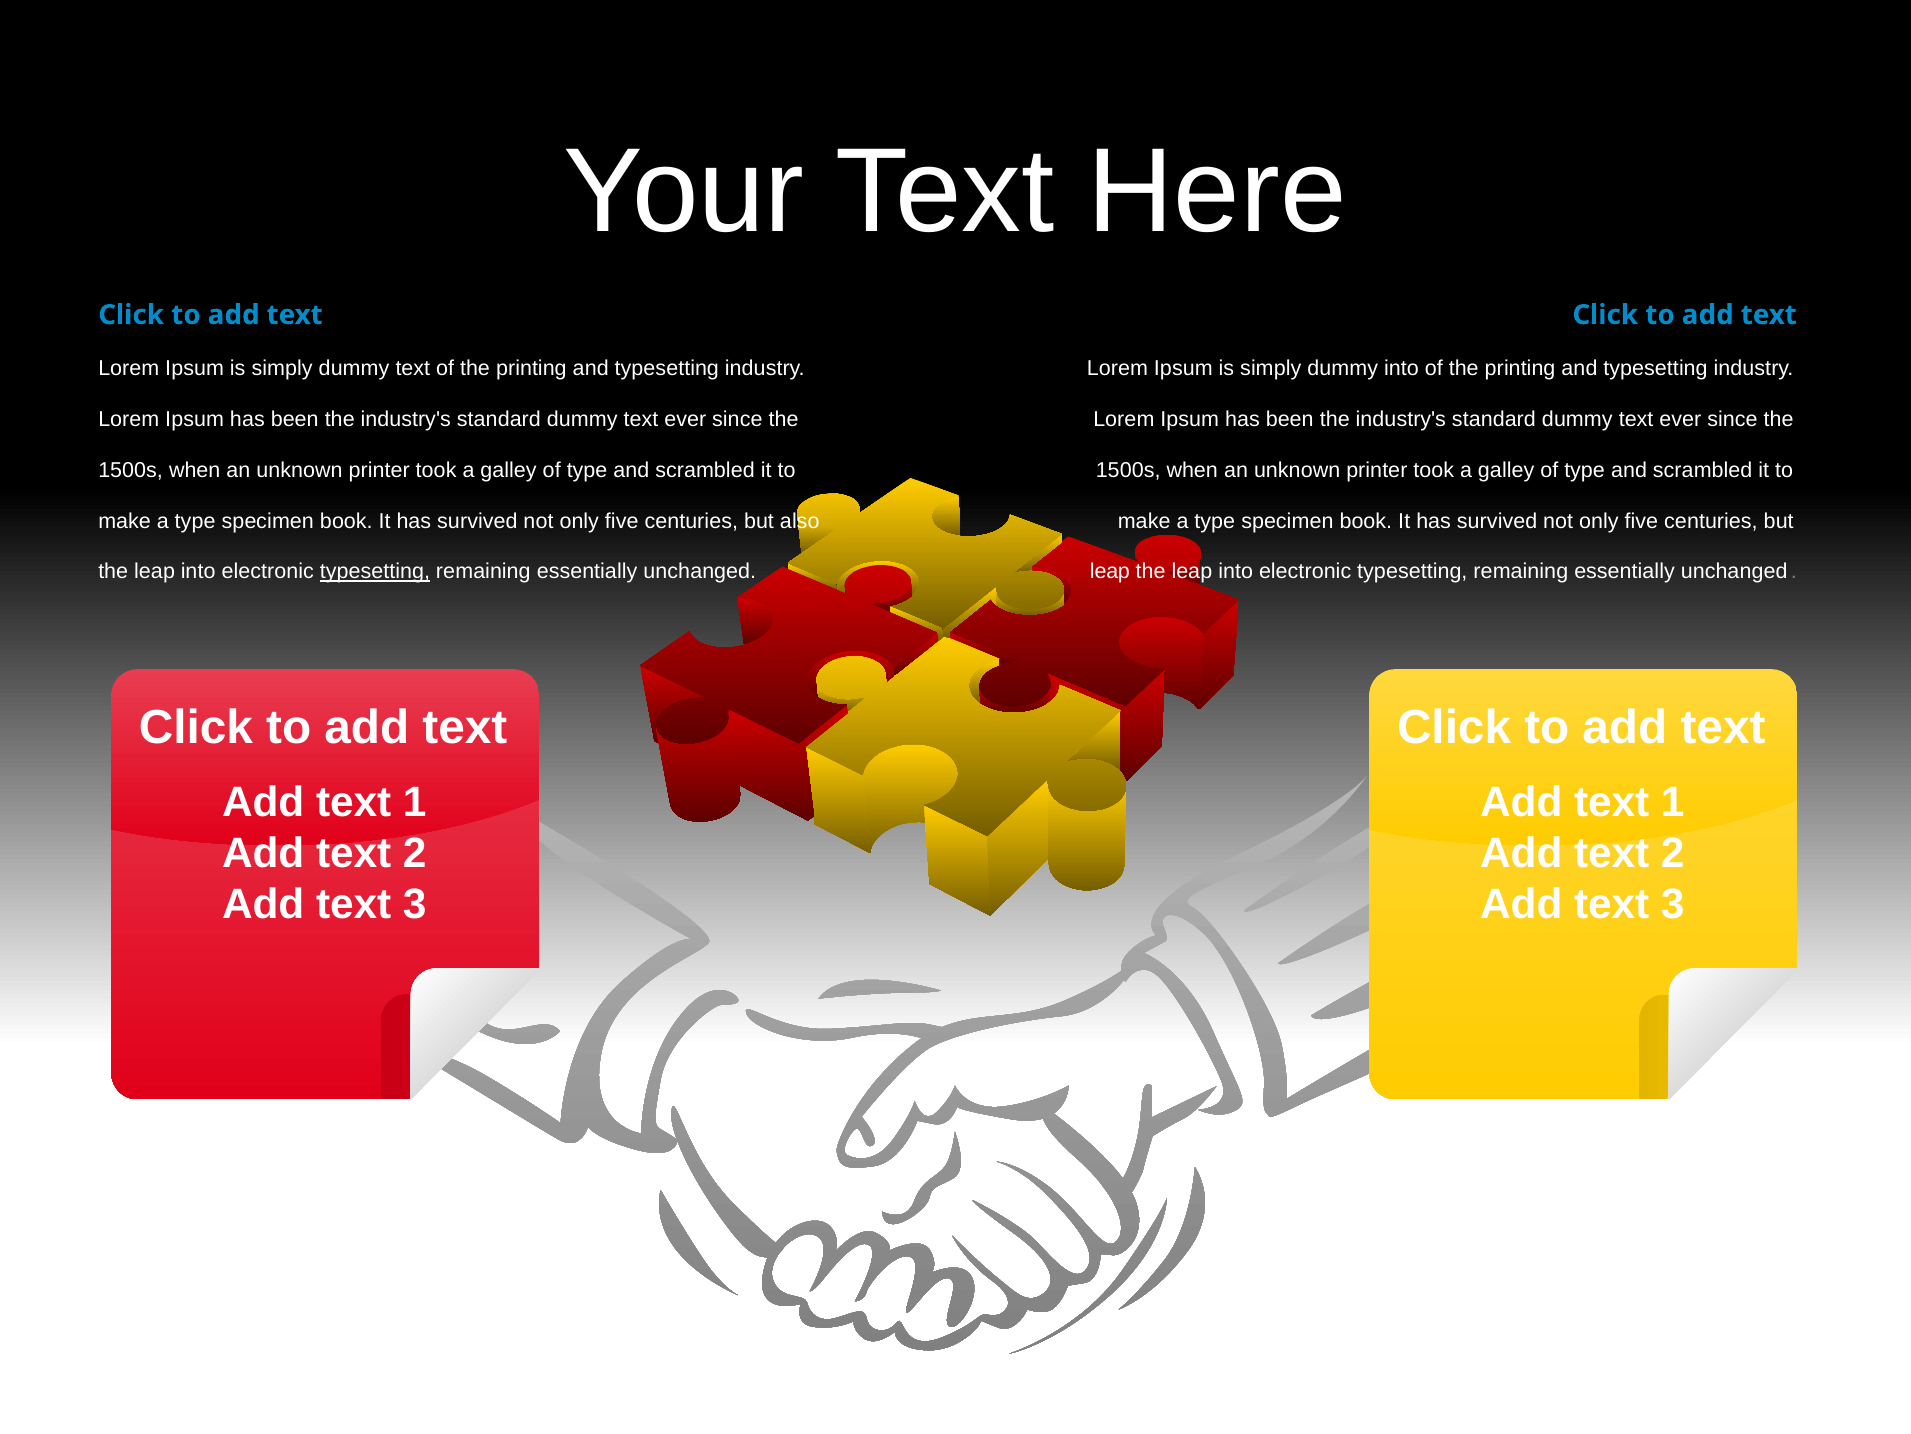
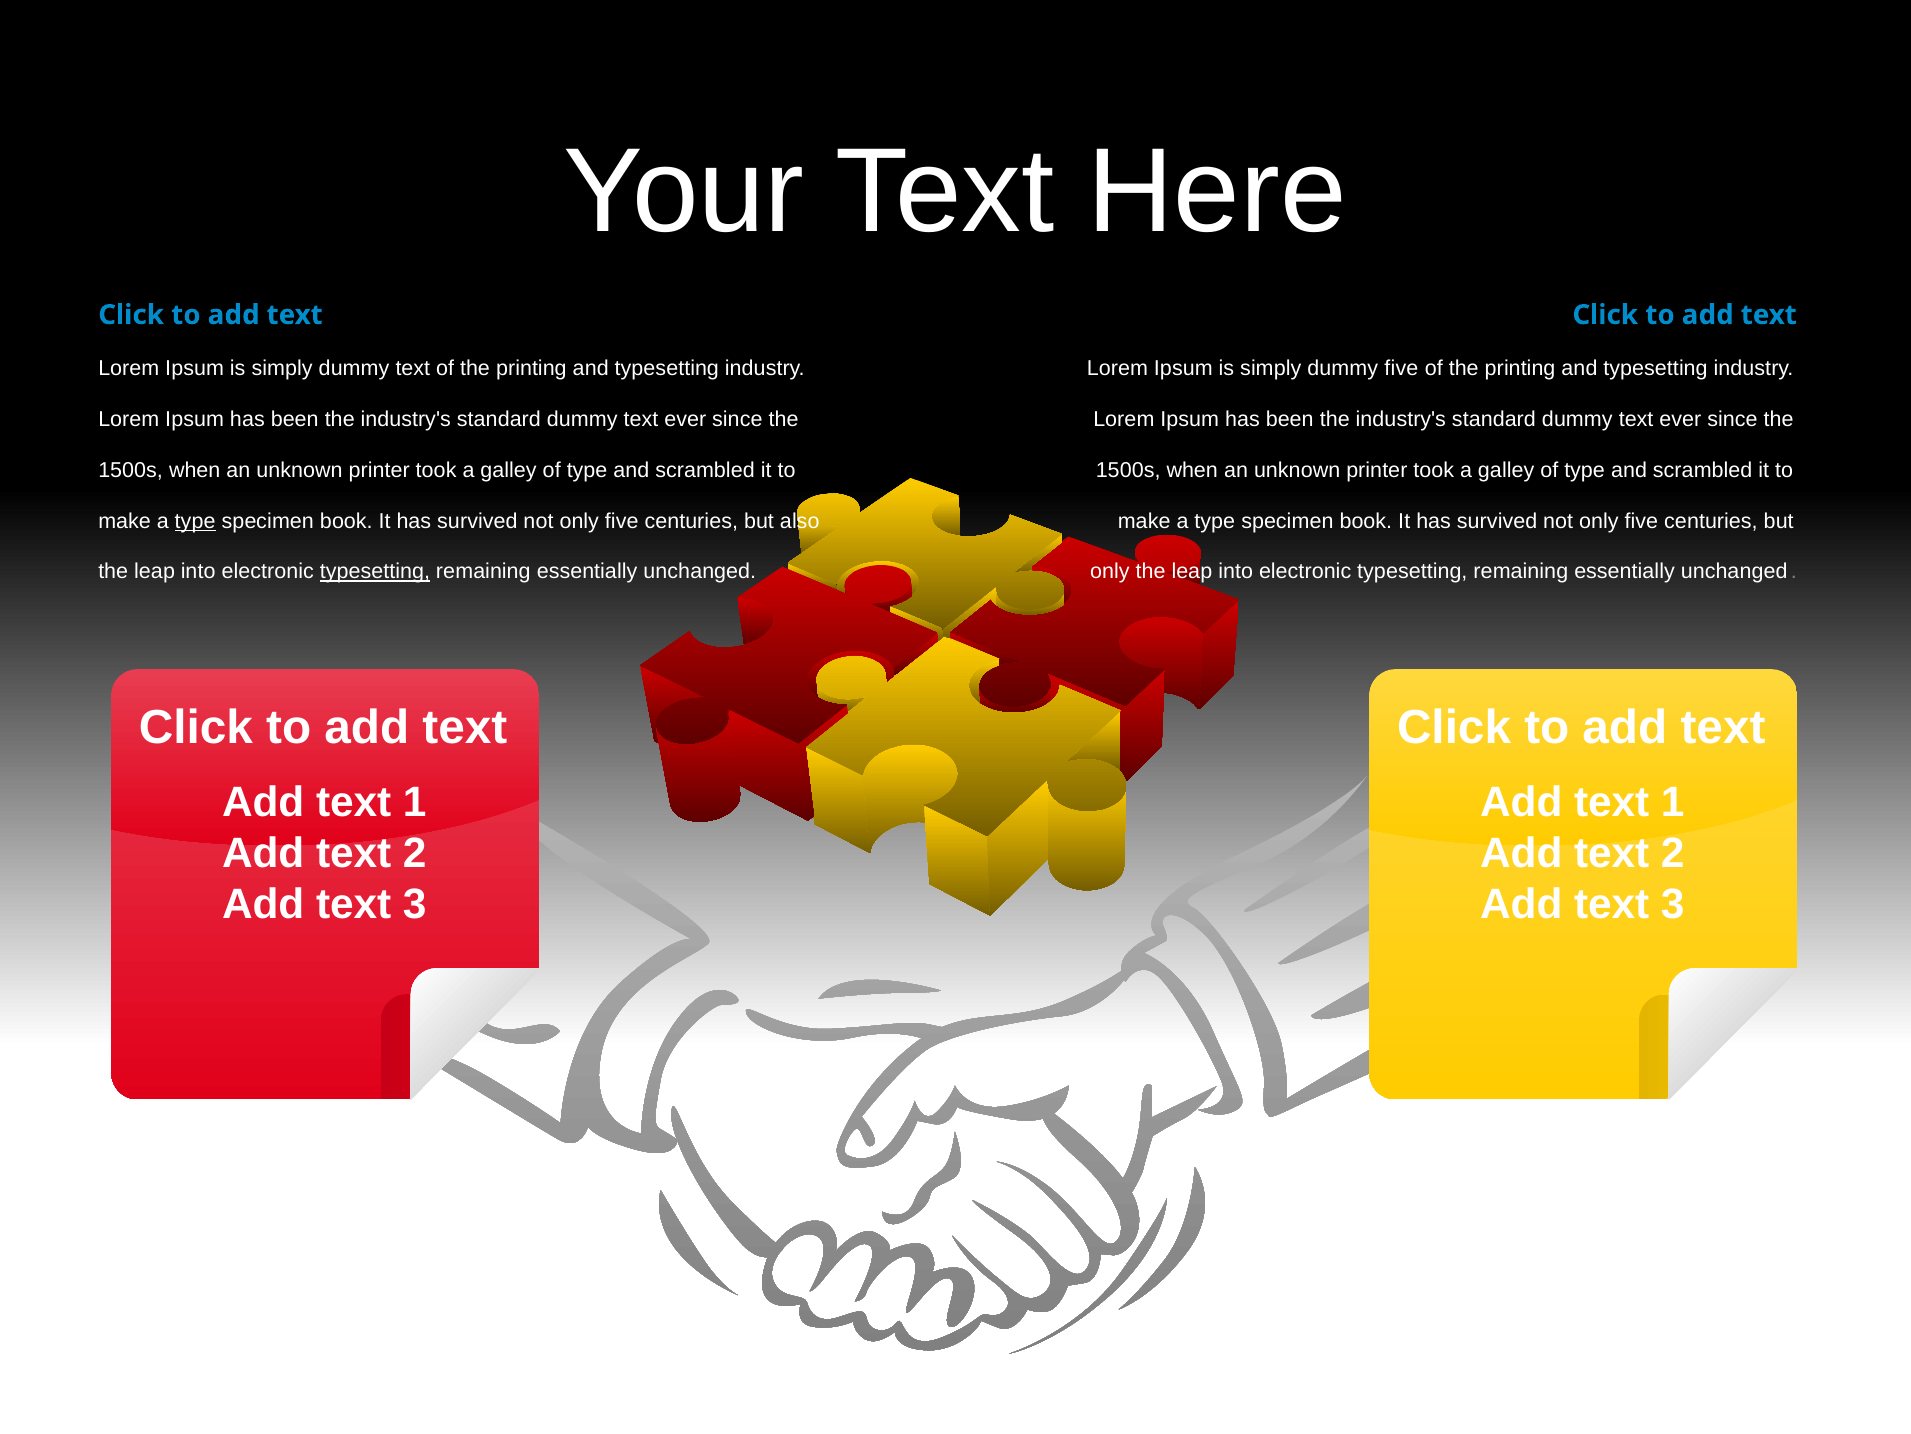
dummy into: into -> five
type at (195, 521) underline: none -> present
leap at (1110, 571): leap -> only
